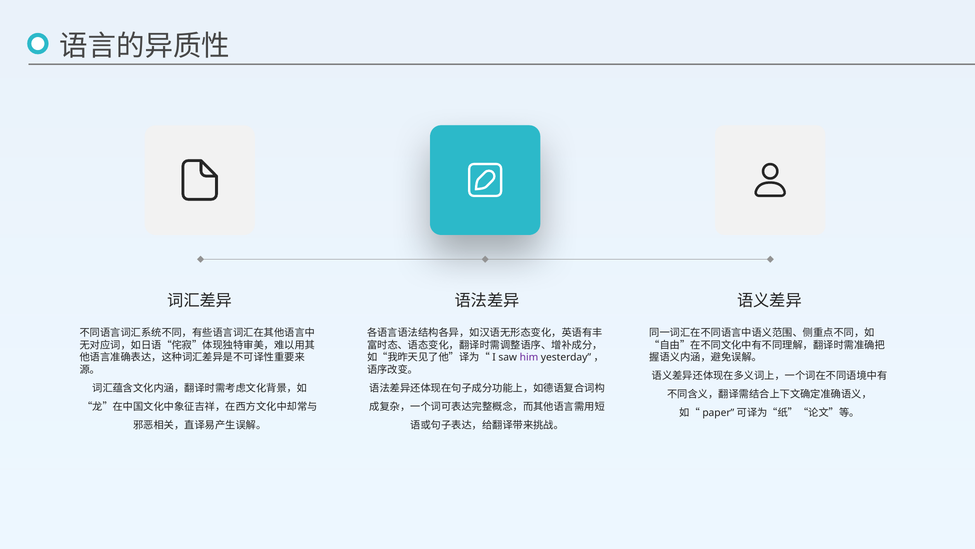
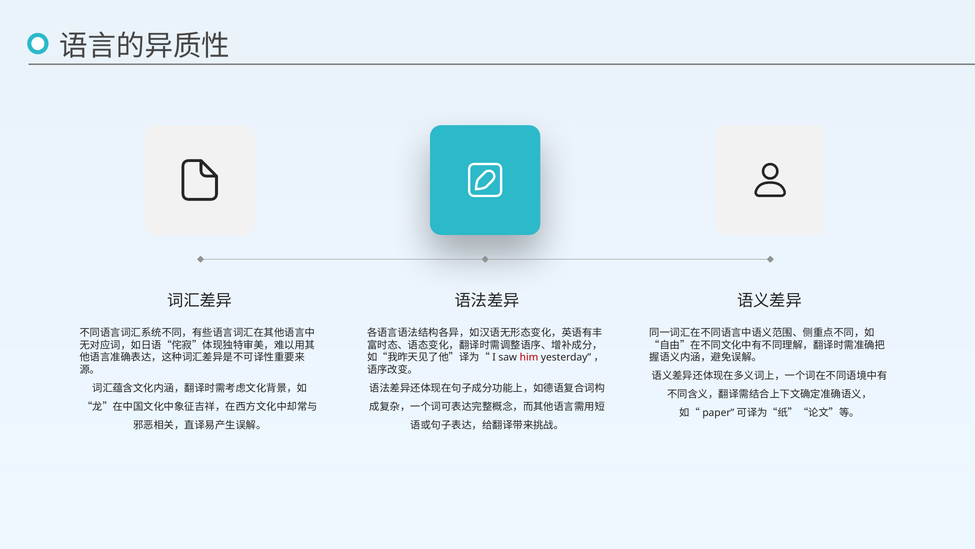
him colour: purple -> red
